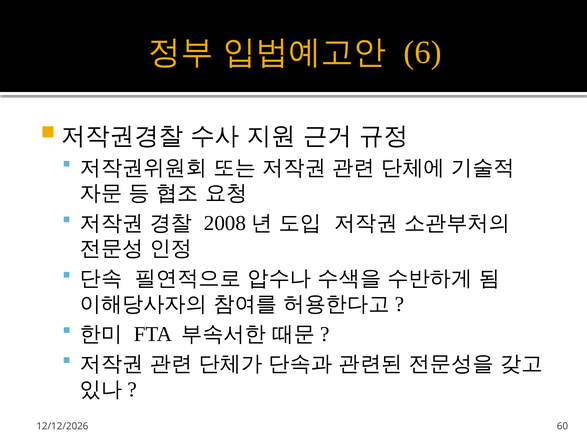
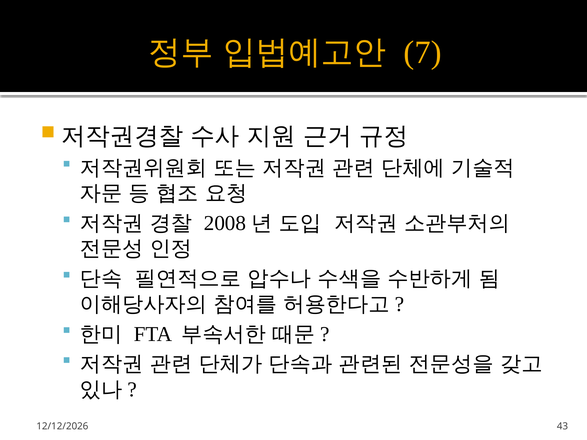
6: 6 -> 7
60: 60 -> 43
